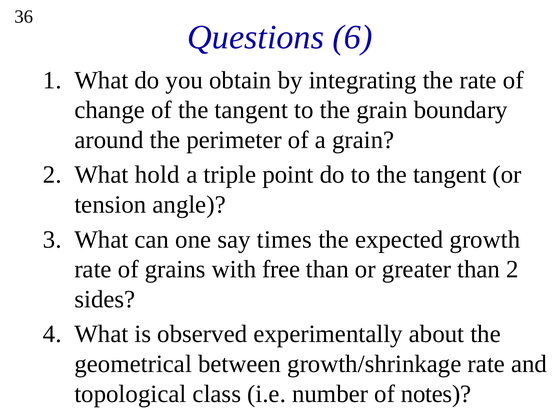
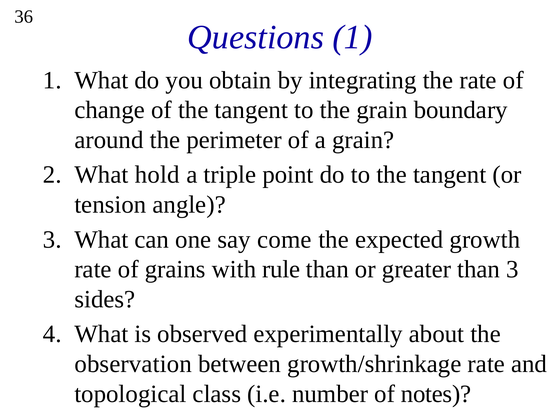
Questions 6: 6 -> 1
times: times -> come
free: free -> rule
than 2: 2 -> 3
geometrical: geometrical -> observation
